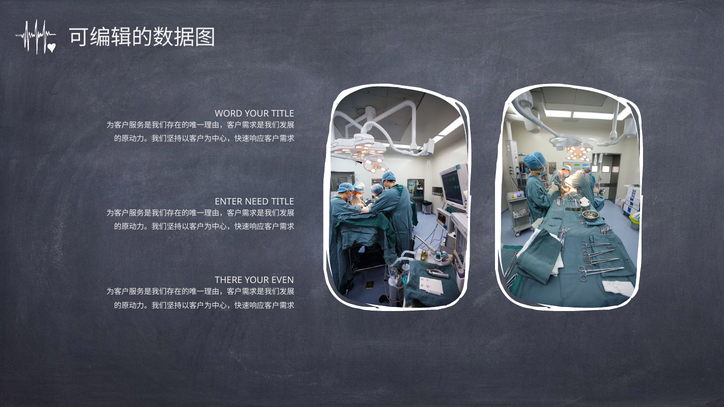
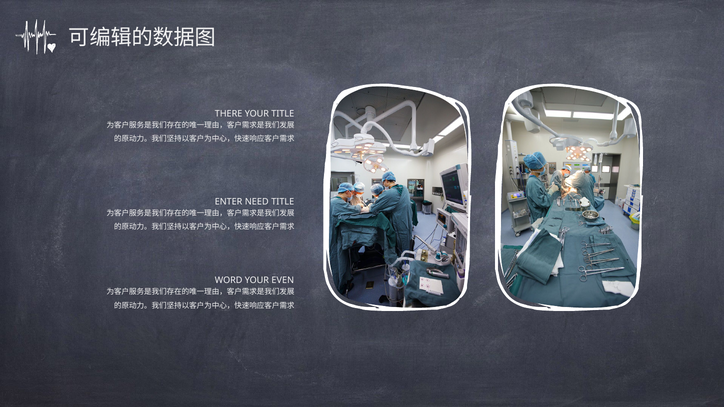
WORD: WORD -> THERE
THERE: THERE -> WORD
